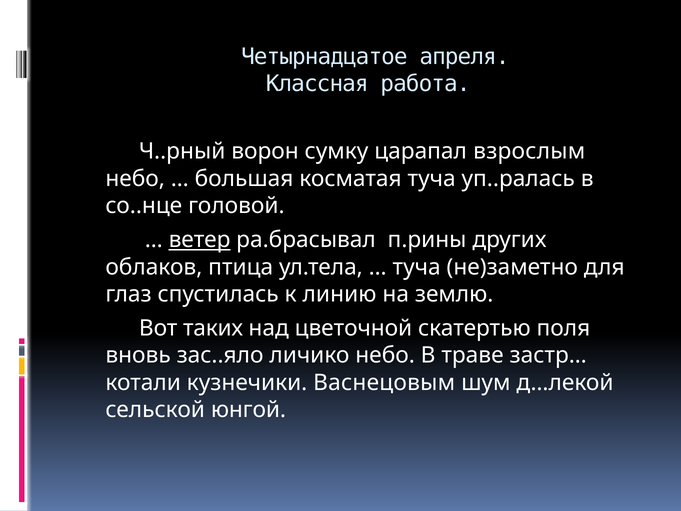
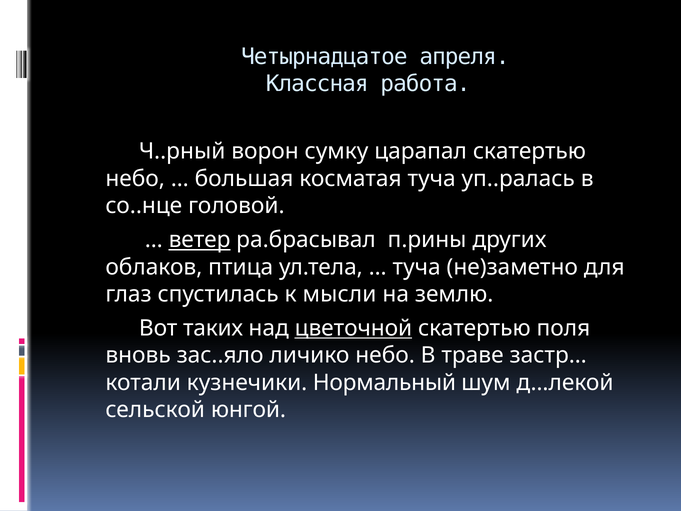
царапал взрослым: взрослым -> скатертью
линию: линию -> мысли
цветочной underline: none -> present
Васнецовым: Васнецовым -> Нормальный
